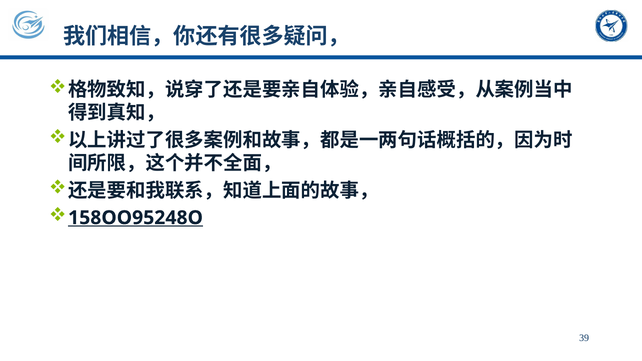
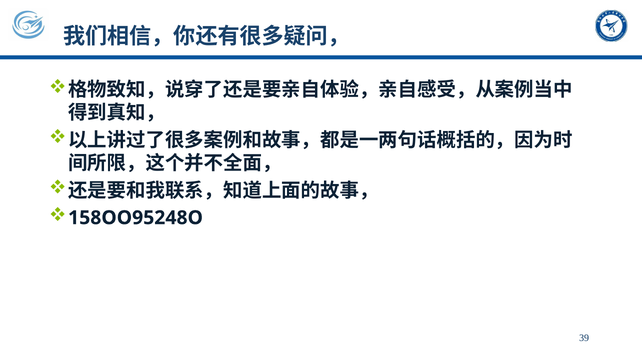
158OO95248O underline: present -> none
